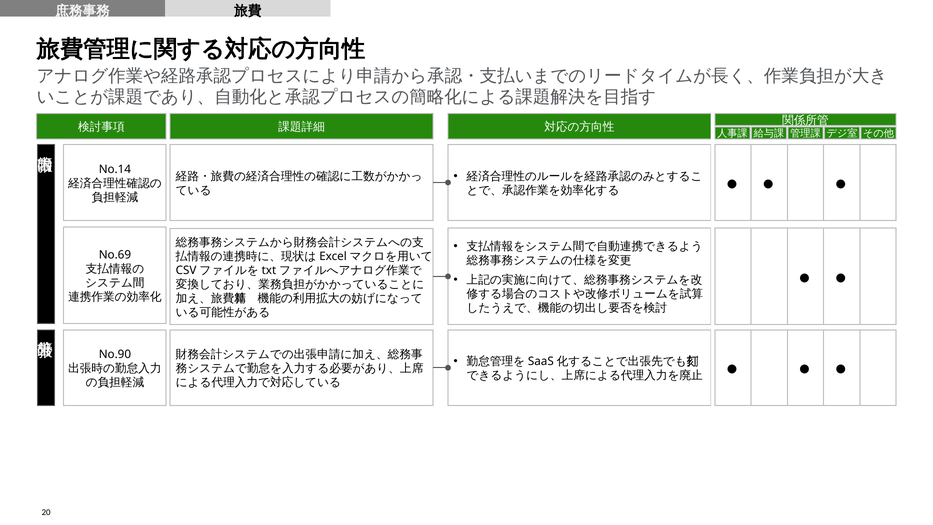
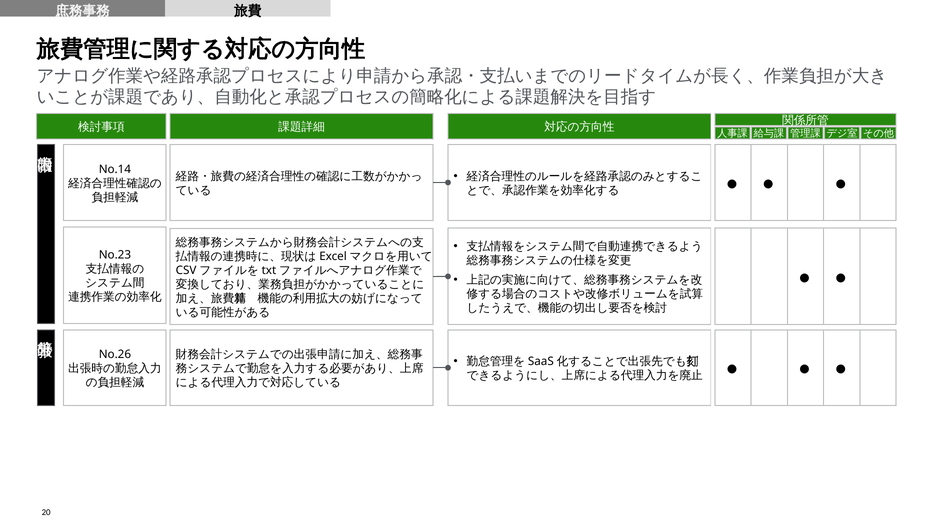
No.69: No.69 -> No.23
No.90: No.90 -> No.26
